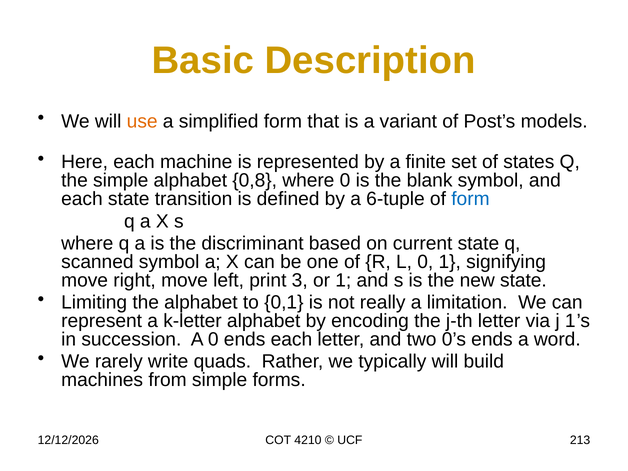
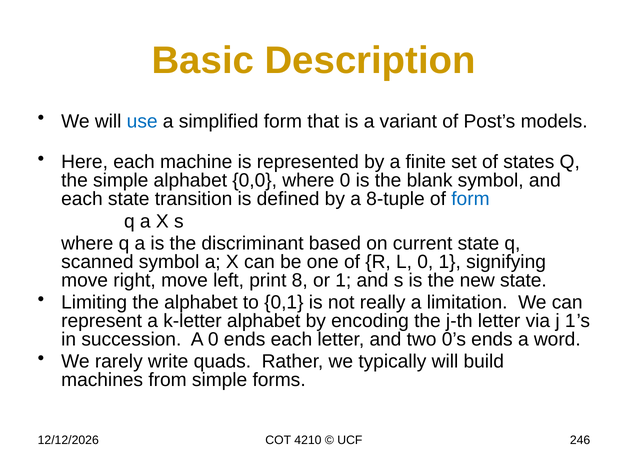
use colour: orange -> blue
0,8: 0,8 -> 0,0
6-tuple: 6-tuple -> 8-tuple
3: 3 -> 8
213: 213 -> 246
